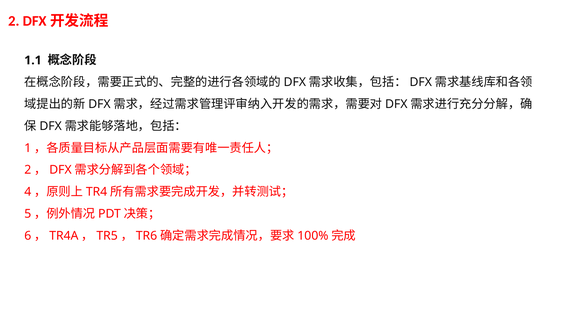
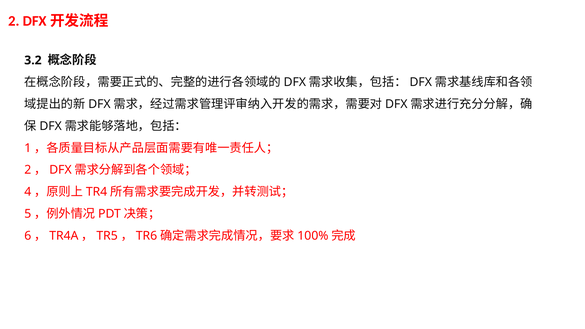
1.1: 1.1 -> 3.2
